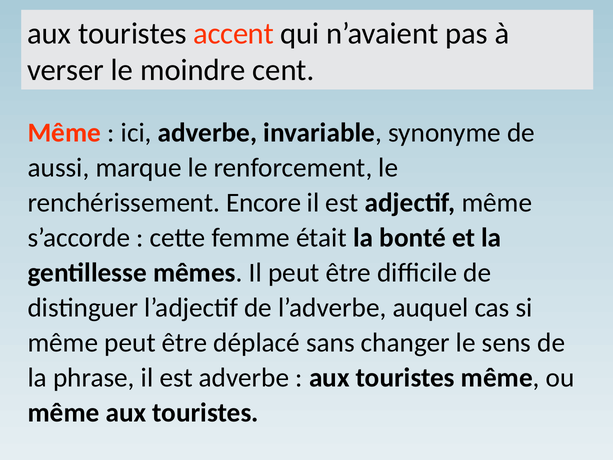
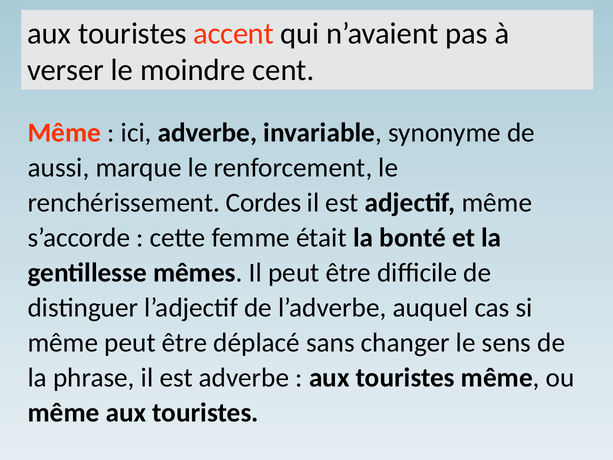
Encore: Encore -> Cordes
